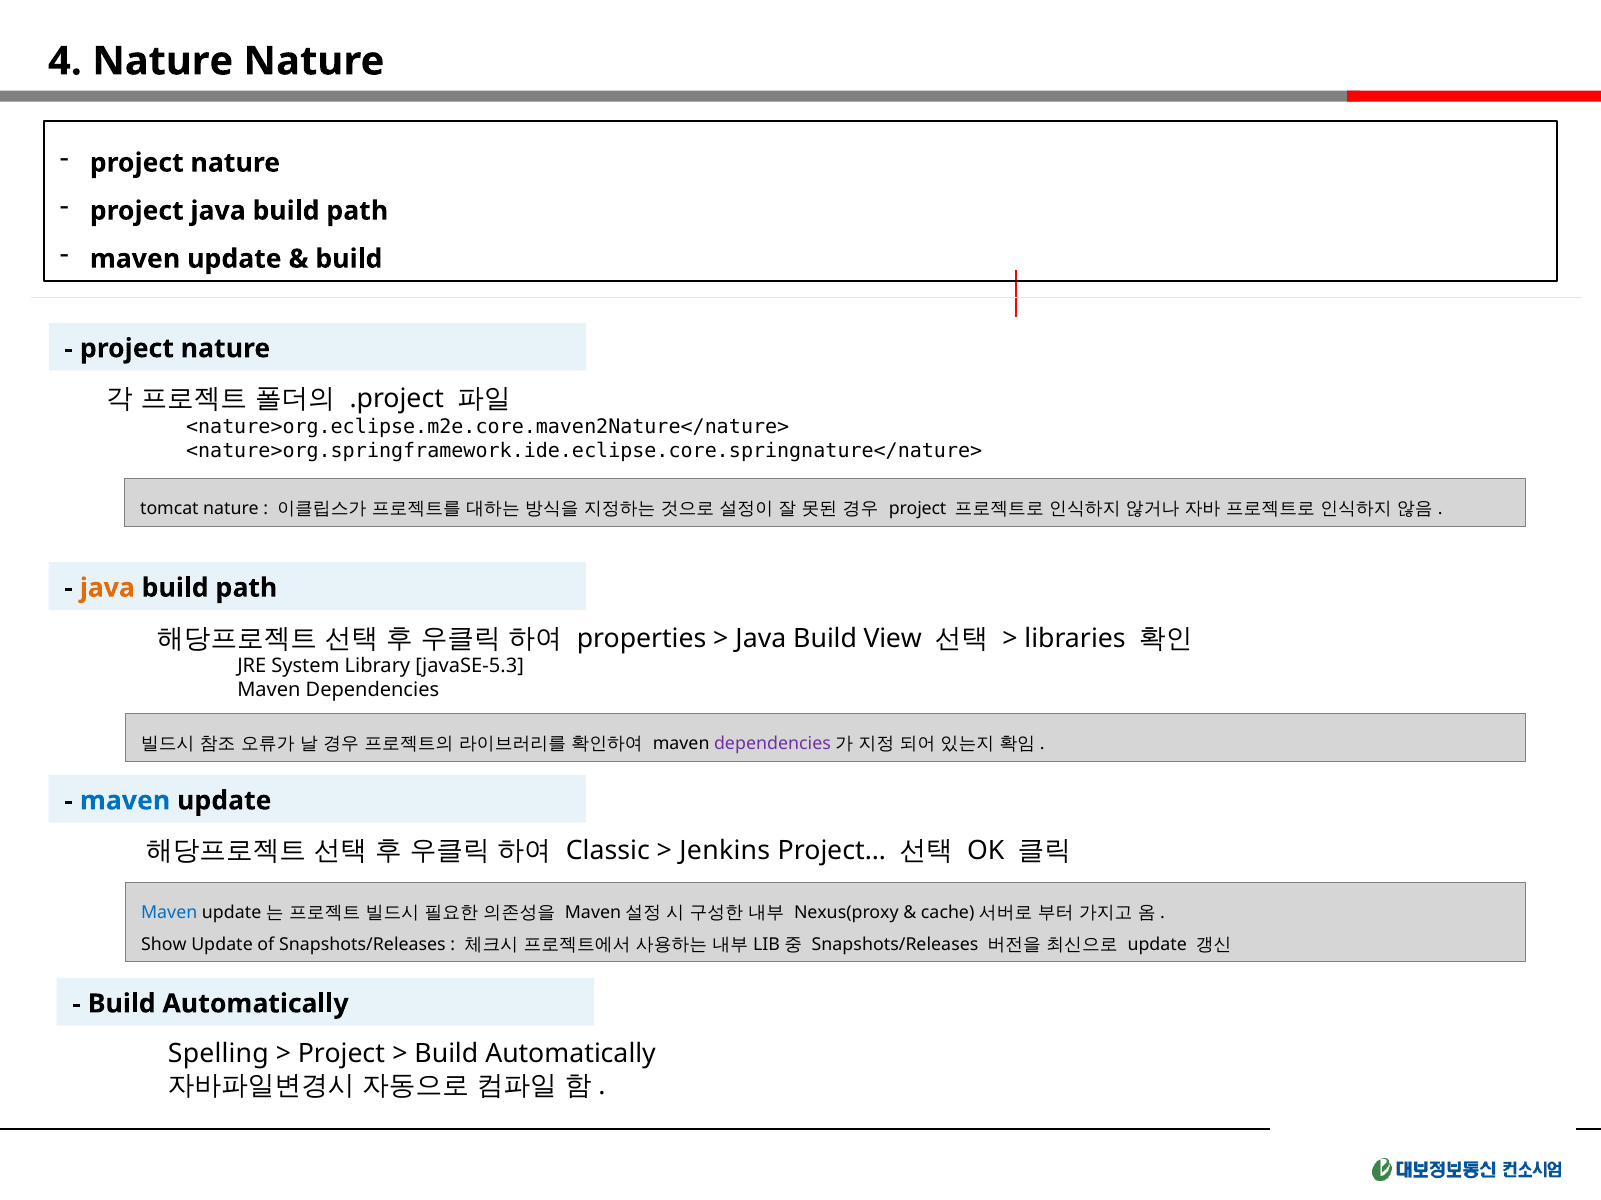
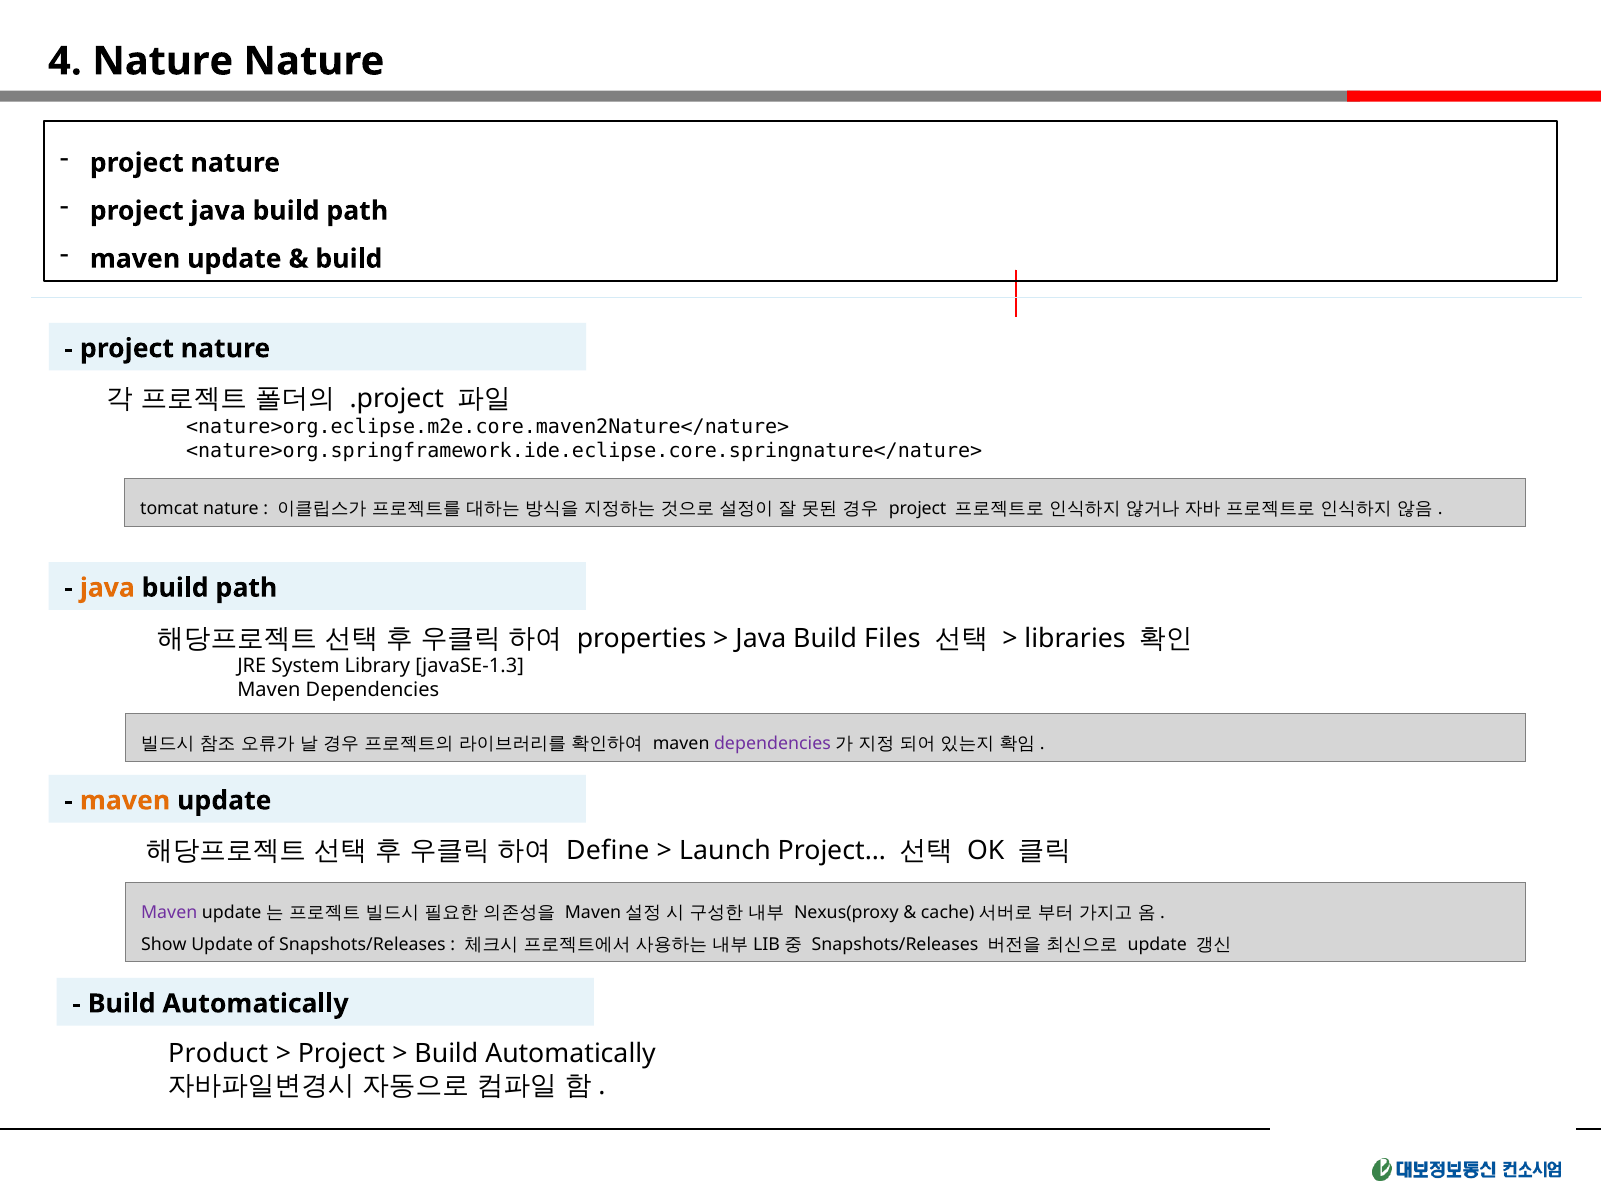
View: View -> Files
javaSE-5.3: javaSE-5.3 -> javaSE-1.3
maven at (125, 801) colour: blue -> orange
Classic: Classic -> Define
Jenkins: Jenkins -> Launch
Maven at (169, 913) colour: blue -> purple
Spelling: Spelling -> Product
